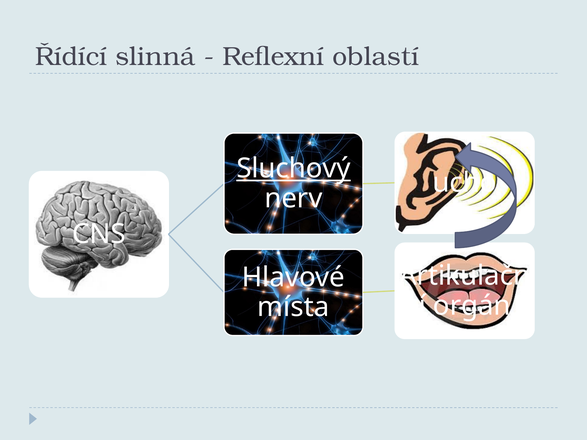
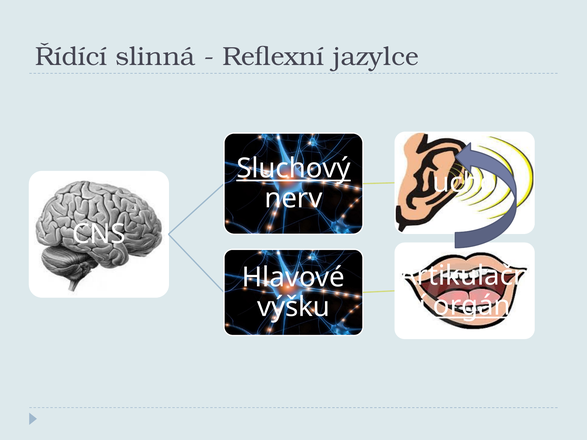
oblastí: oblastí -> jazylce
orgán underline: none -> present
místa: místa -> výšku
